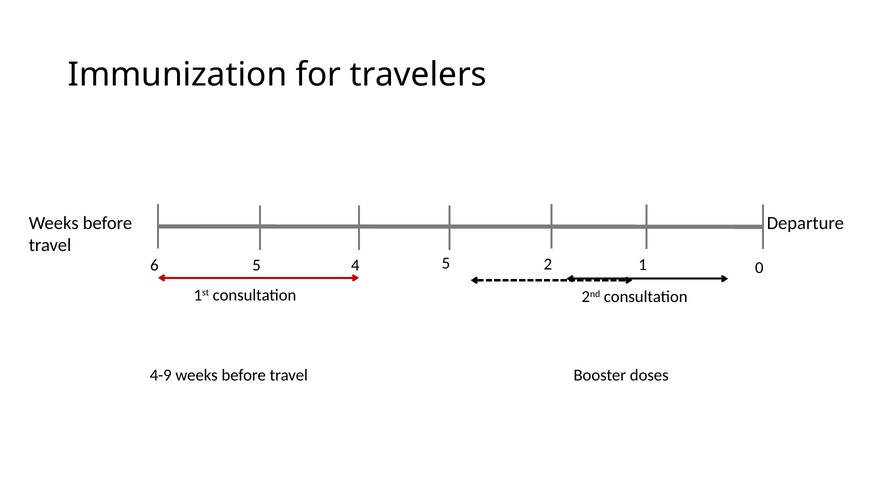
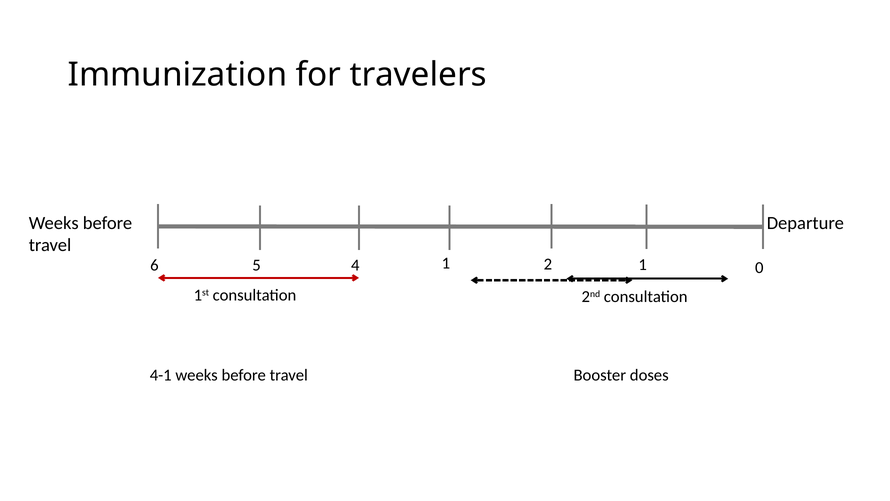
4 5: 5 -> 1
4-9: 4-9 -> 4-1
